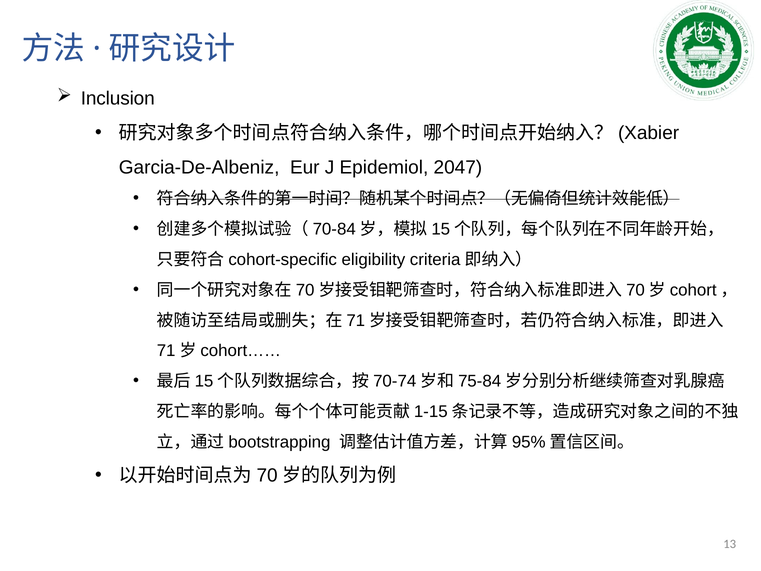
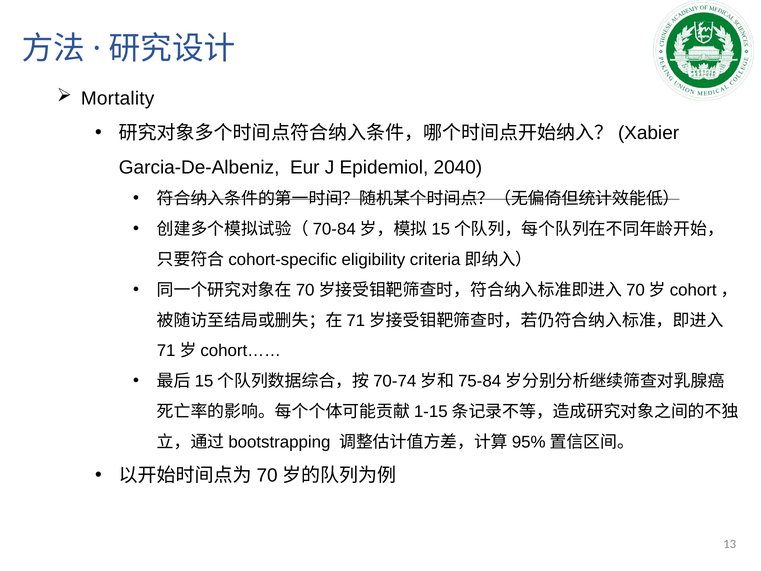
Inclusion: Inclusion -> Mortality
2047: 2047 -> 2040
